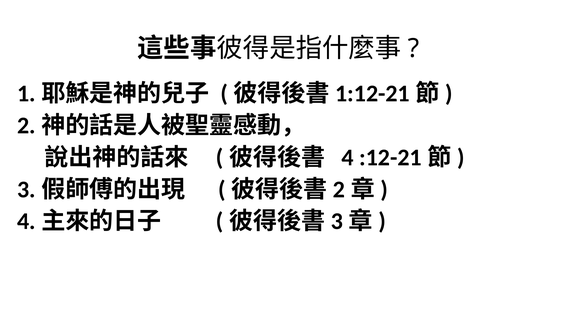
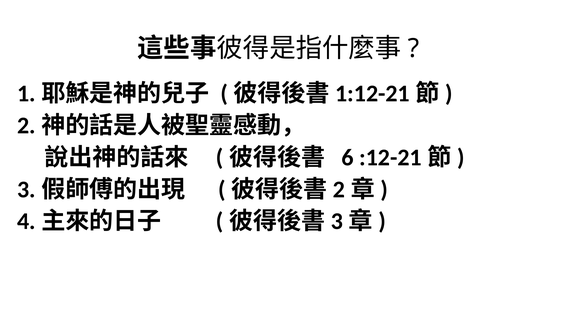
4: 4 -> 6
